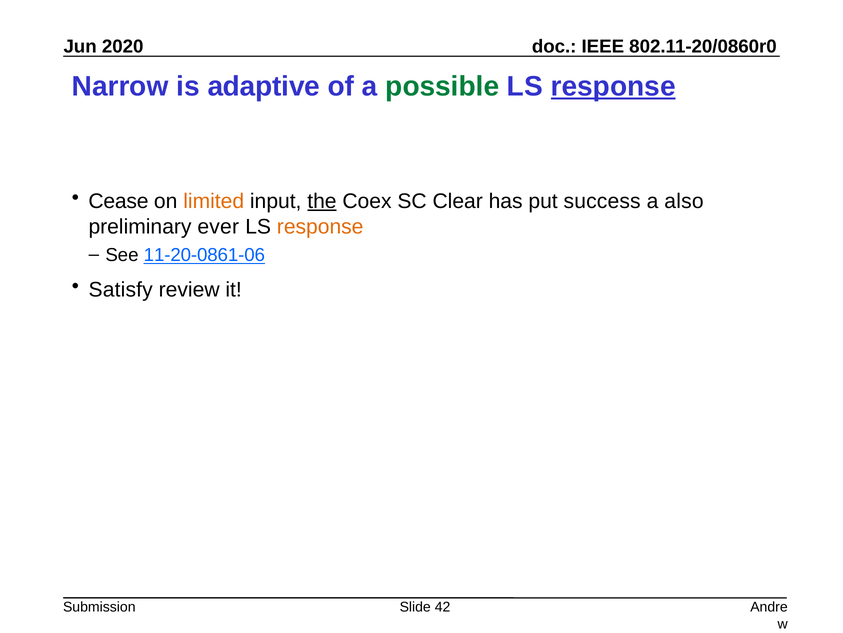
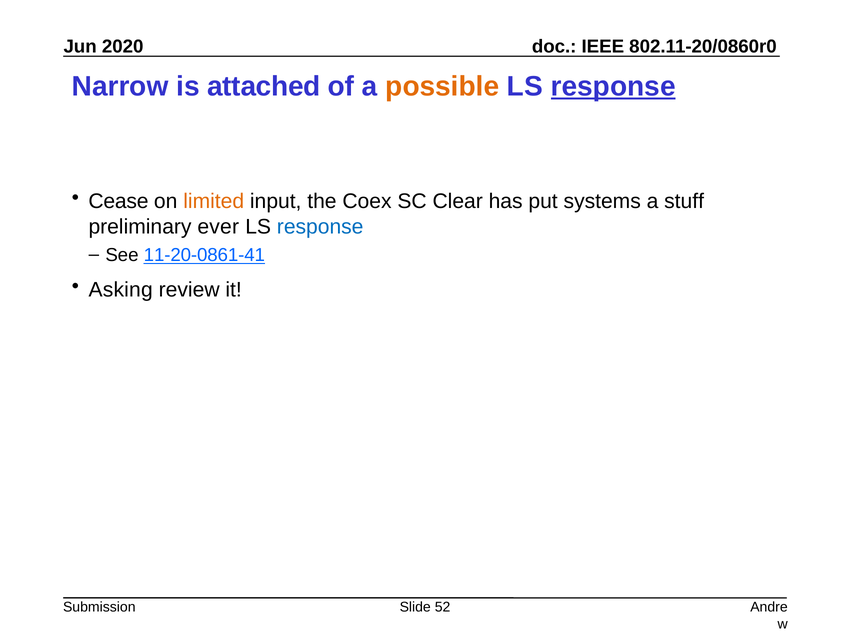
adaptive: adaptive -> attached
possible colour: green -> orange
the underline: present -> none
success: success -> systems
also: also -> stuff
response at (320, 226) colour: orange -> blue
11-20-0861-06: 11-20-0861-06 -> 11-20-0861-41
Satisfy: Satisfy -> Asking
42: 42 -> 52
